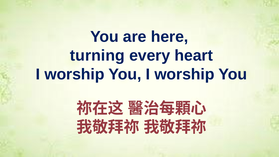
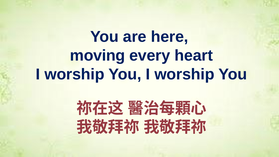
turning: turning -> moving
